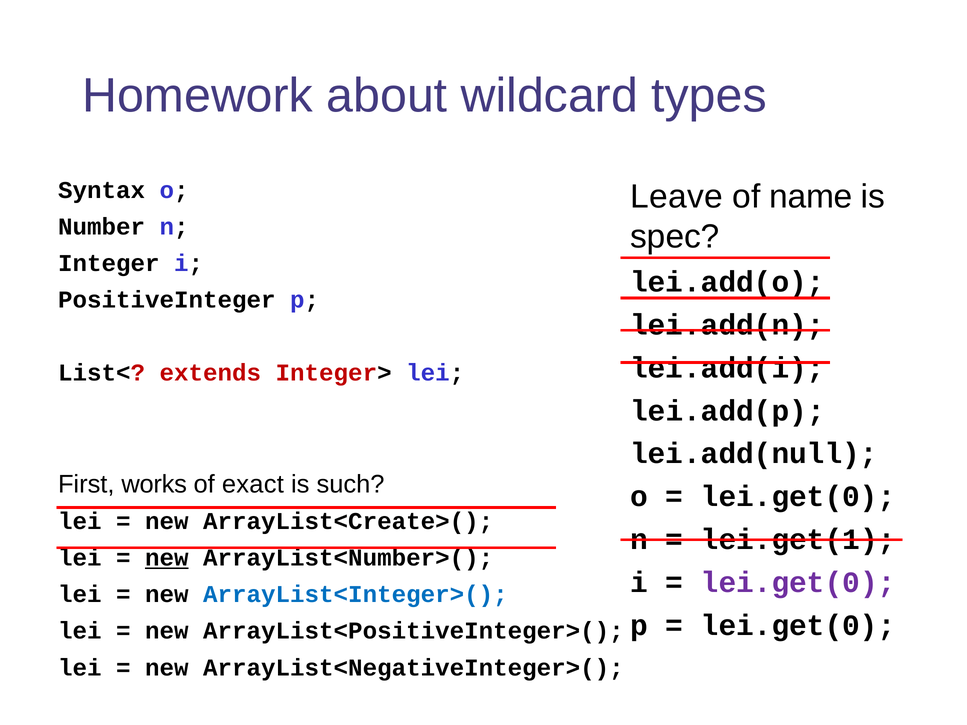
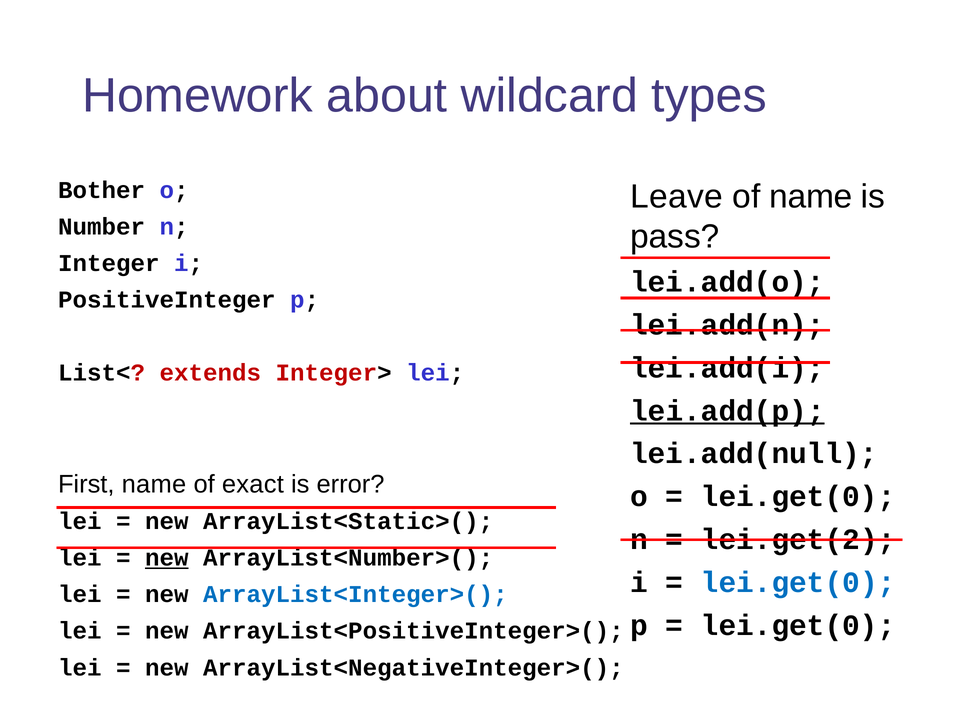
Syntax: Syntax -> Bother
spec: spec -> pass
lei.add(p underline: none -> present
First works: works -> name
such: such -> error
ArrayList<Create>(: ArrayList<Create>( -> ArrayList<Static>(
lei.get(1: lei.get(1 -> lei.get(2
lei.get(0 at (798, 583) colour: purple -> blue
